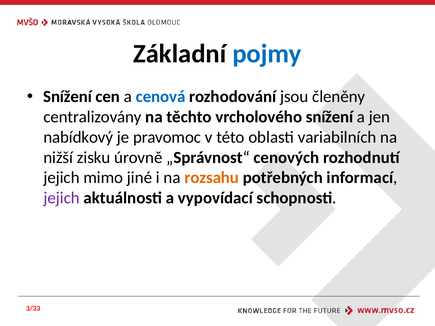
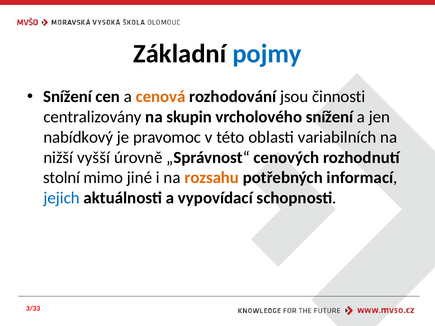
cenová colour: blue -> orange
členěny: členěny -> činnosti
těchto: těchto -> skupin
zisku: zisku -> vyšší
jejich at (61, 178): jejich -> stolní
jejich at (62, 198) colour: purple -> blue
